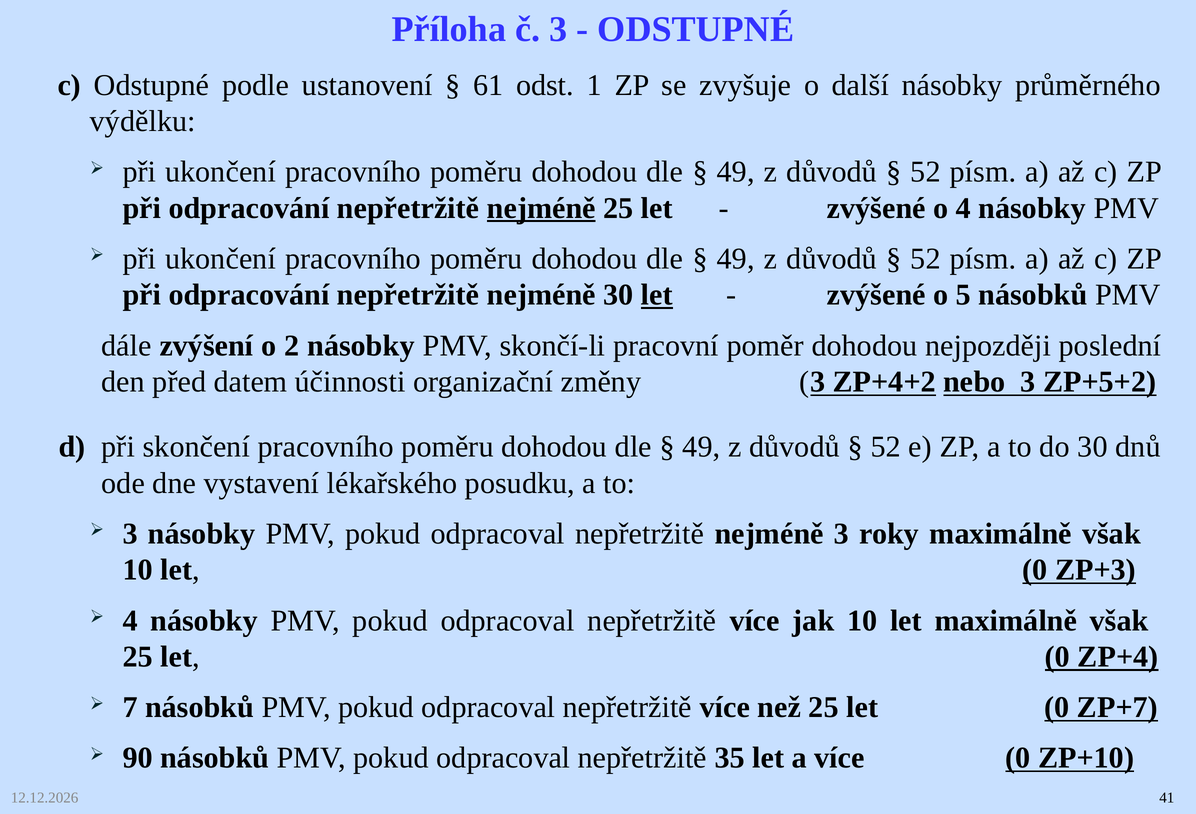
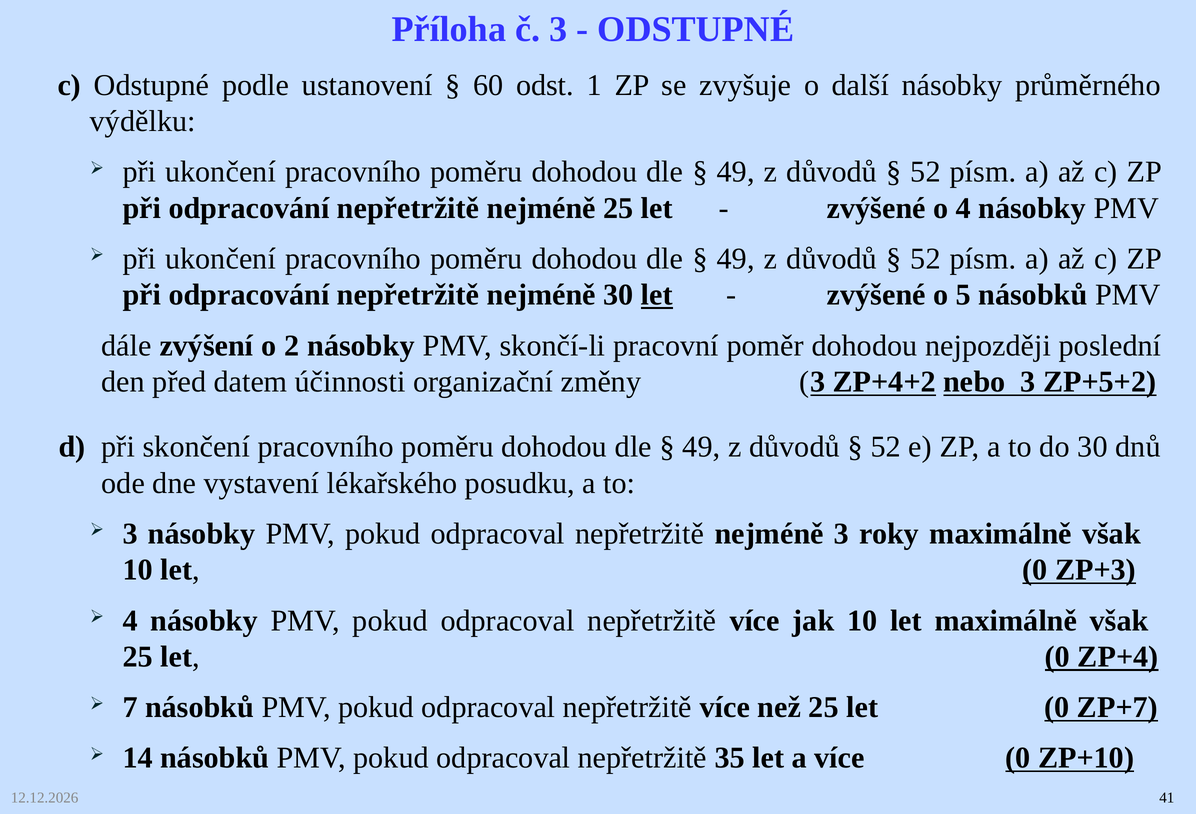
61: 61 -> 60
nejméně at (541, 208) underline: present -> none
90: 90 -> 14
